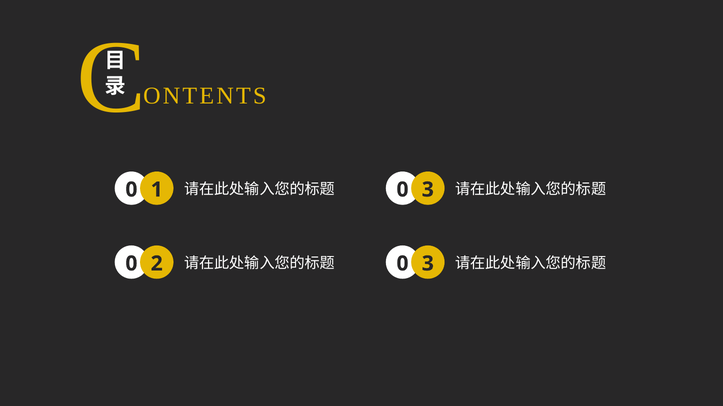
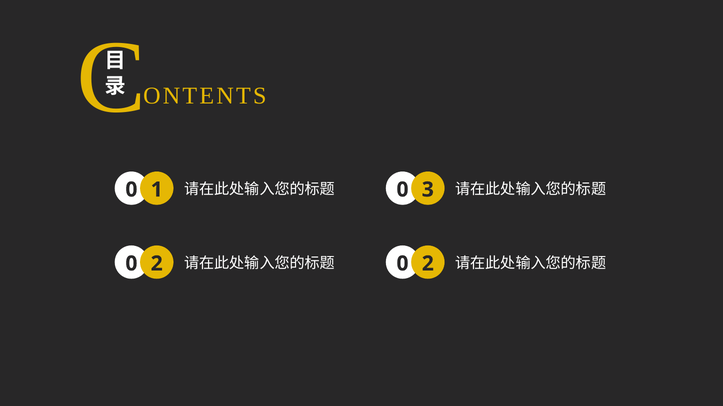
3 at (428, 264): 3 -> 2
